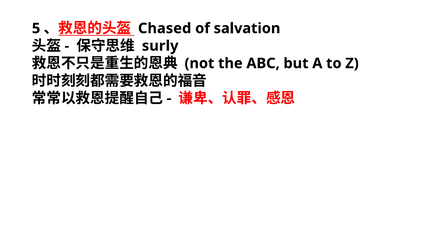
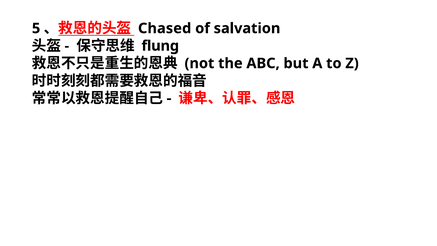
surly: surly -> flung
